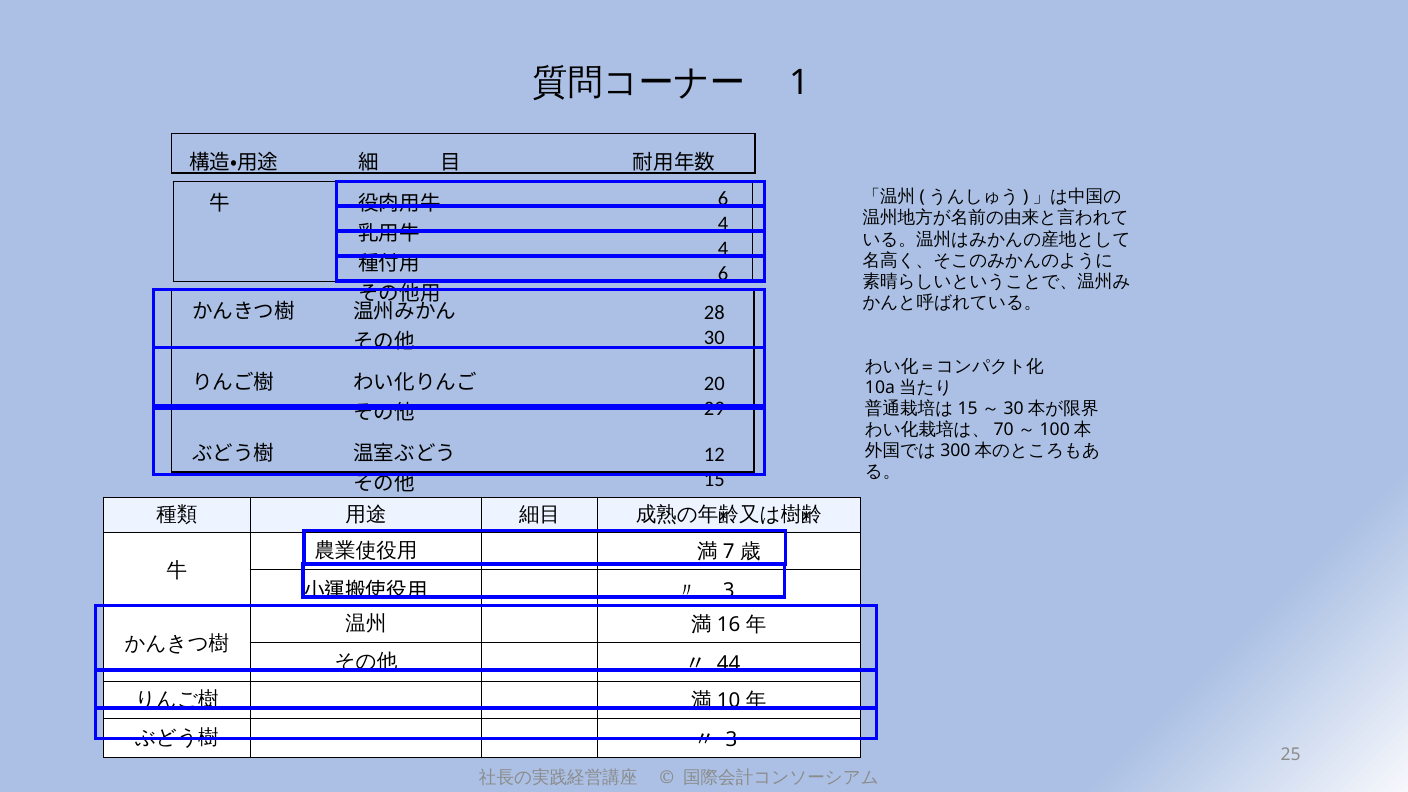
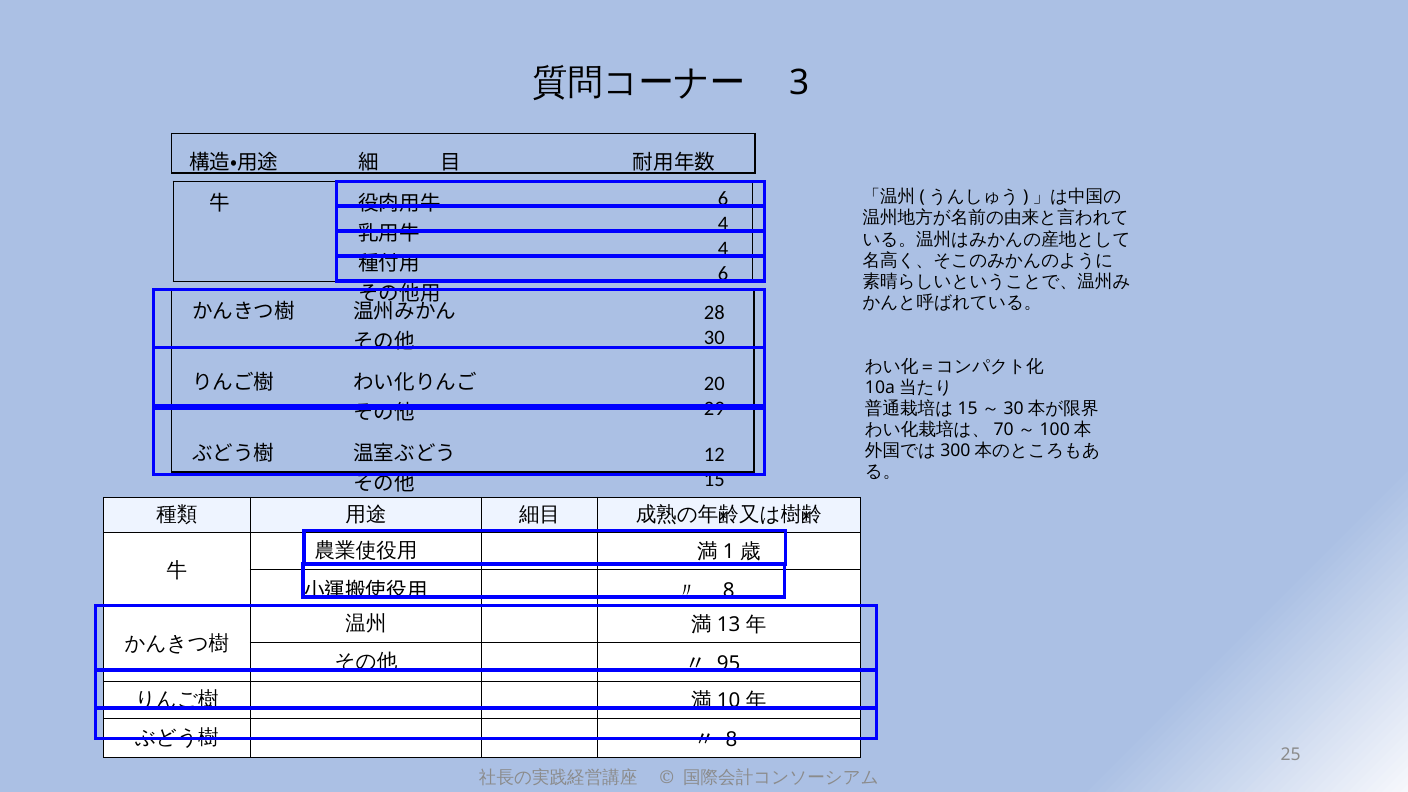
1: 1 -> 3
7: 7 -> 1
3 at (729, 591): 3 -> 8
16: 16 -> 13
44: 44 -> 95
3 at (731, 740): 3 -> 8
